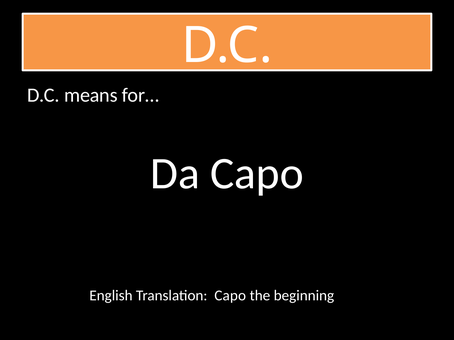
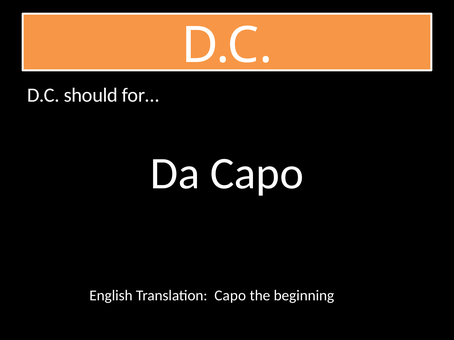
means: means -> should
